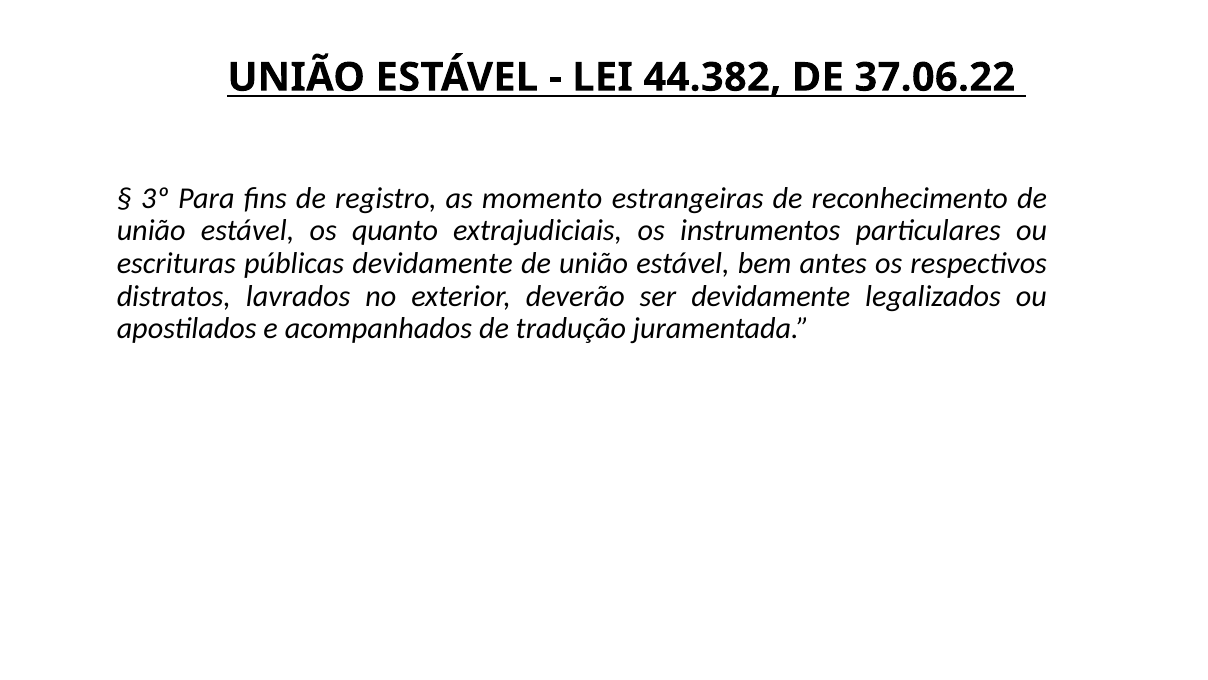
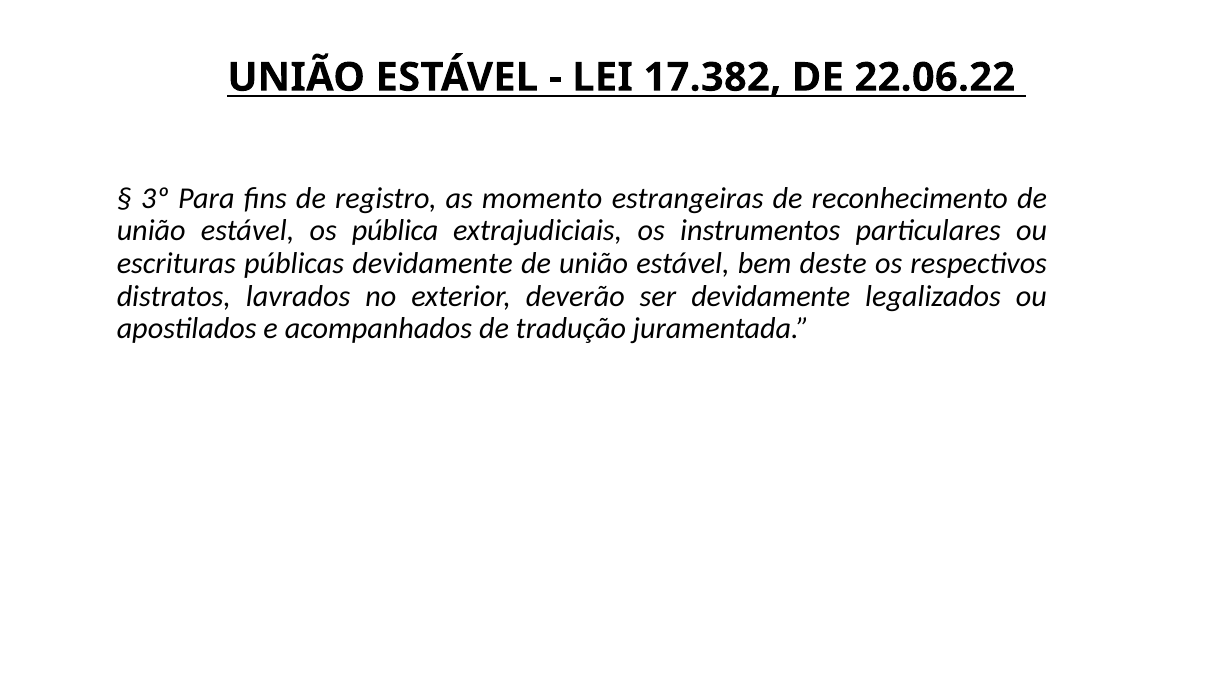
44.382: 44.382 -> 17.382
37.06.22: 37.06.22 -> 22.06.22
quanto: quanto -> pública
antes: antes -> deste
